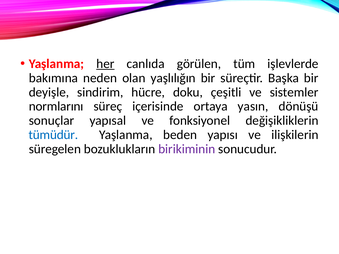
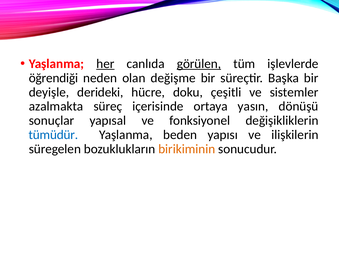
görülen underline: none -> present
bakımına: bakımına -> öğrendiği
yaşlılığın: yaşlılığın -> değişme
sindirim: sindirim -> derideki
normlarını: normlarını -> azalmakta
birikiminin colour: purple -> orange
